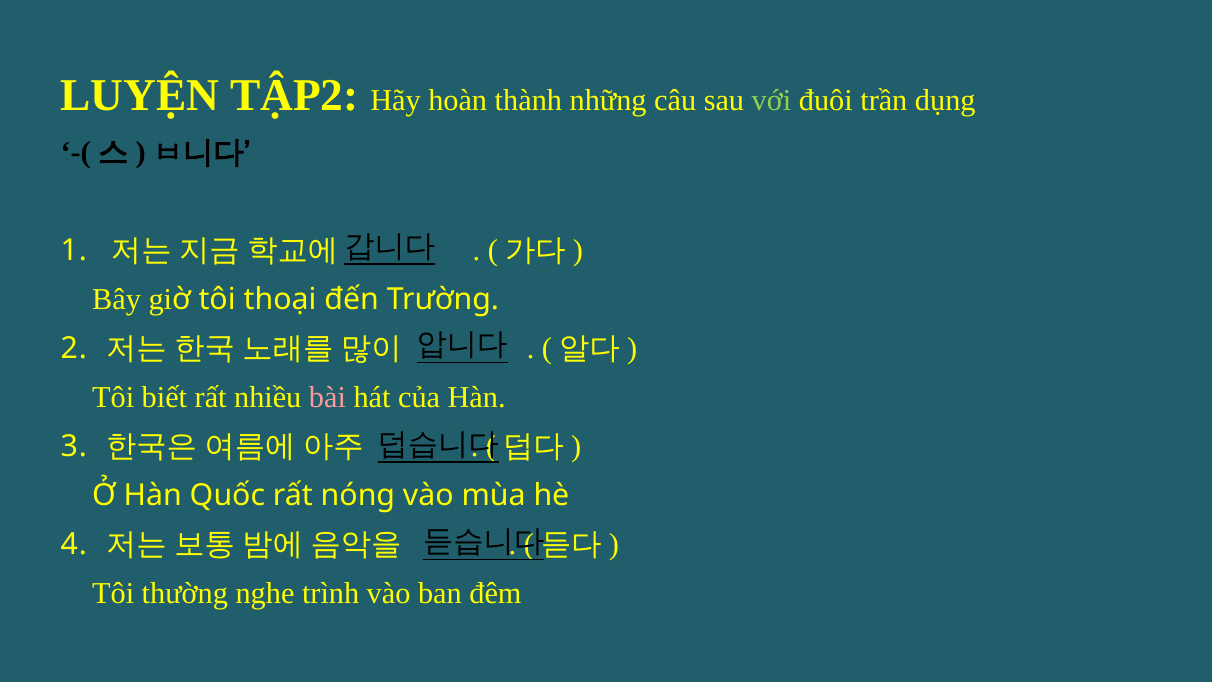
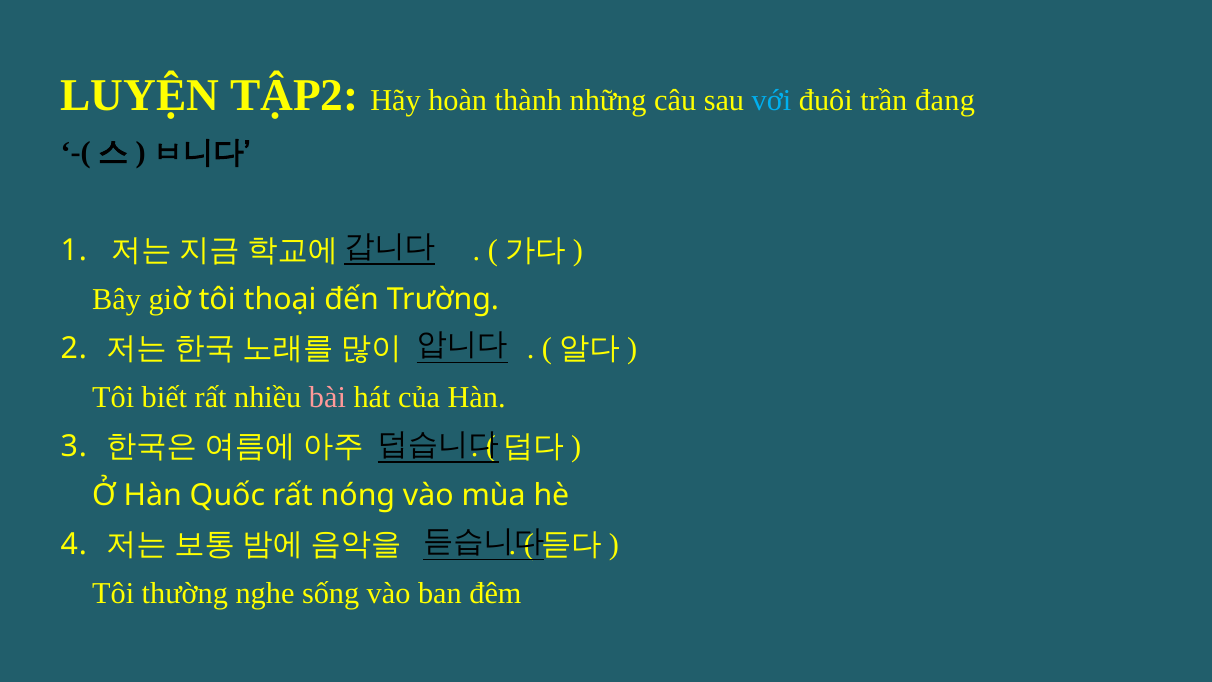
với colour: light green -> light blue
dụng: dụng -> đang
trình: trình -> sống
